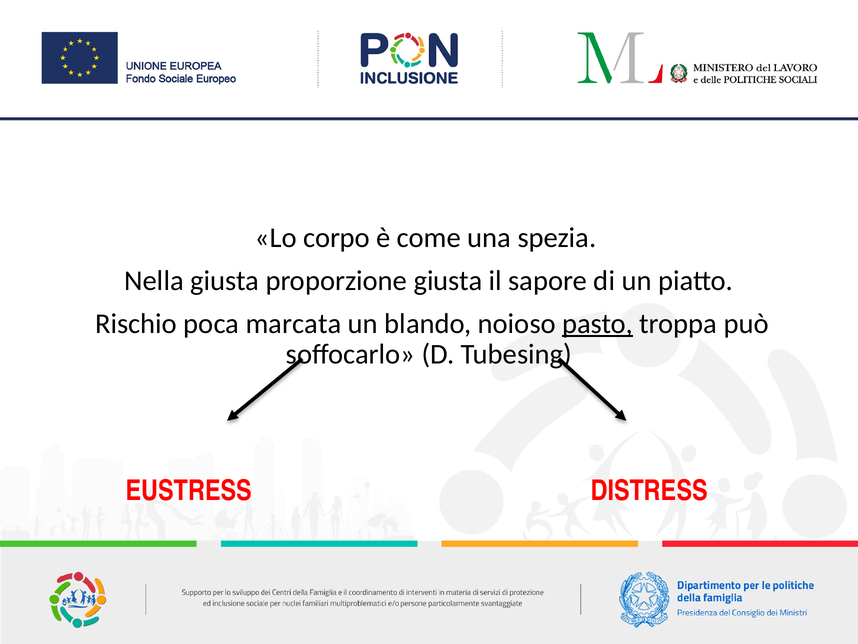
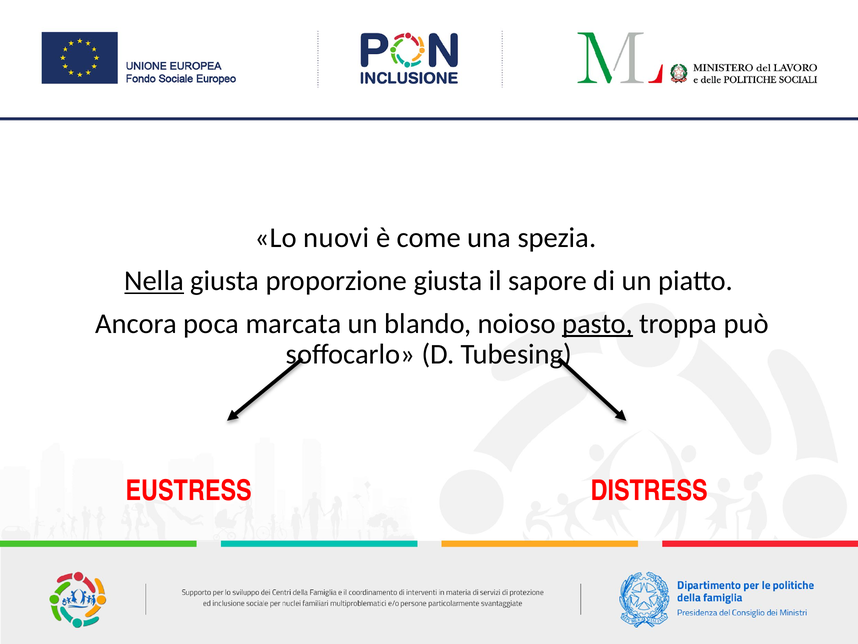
corpo: corpo -> nuovi
Nella underline: none -> present
Rischio: Rischio -> Ancora
